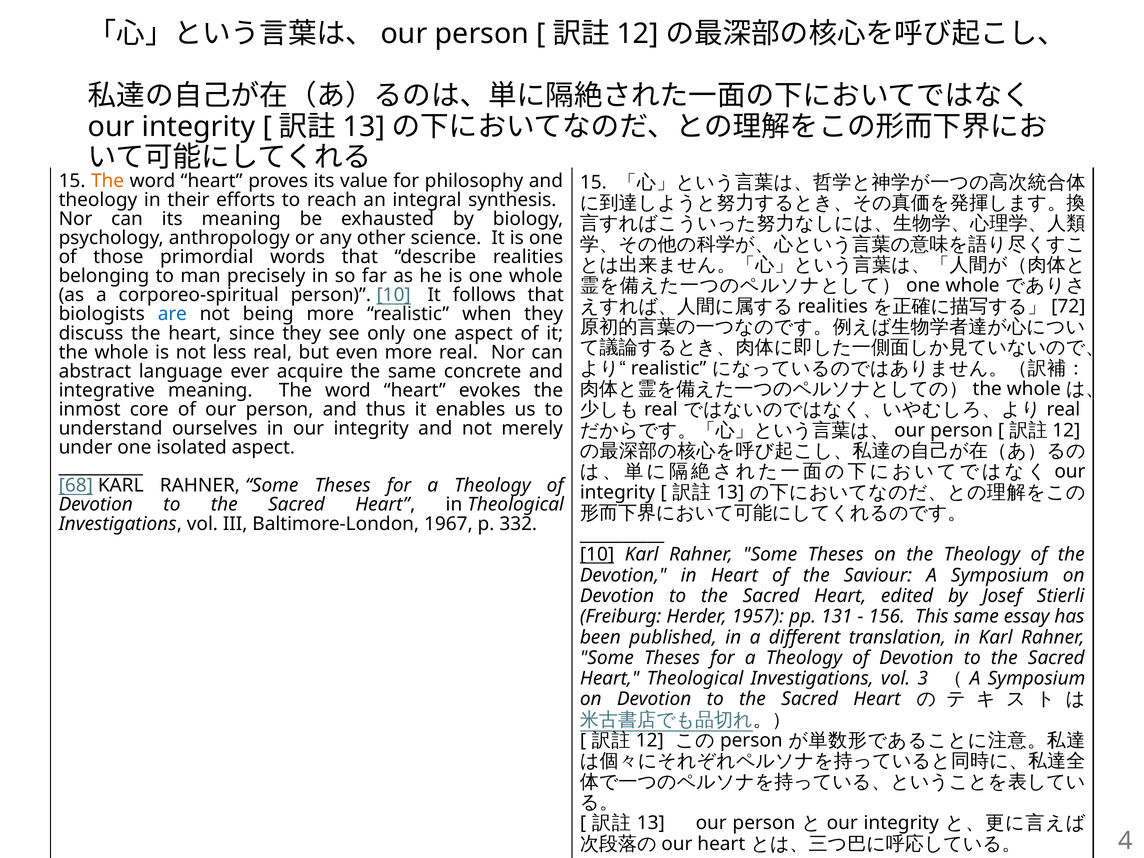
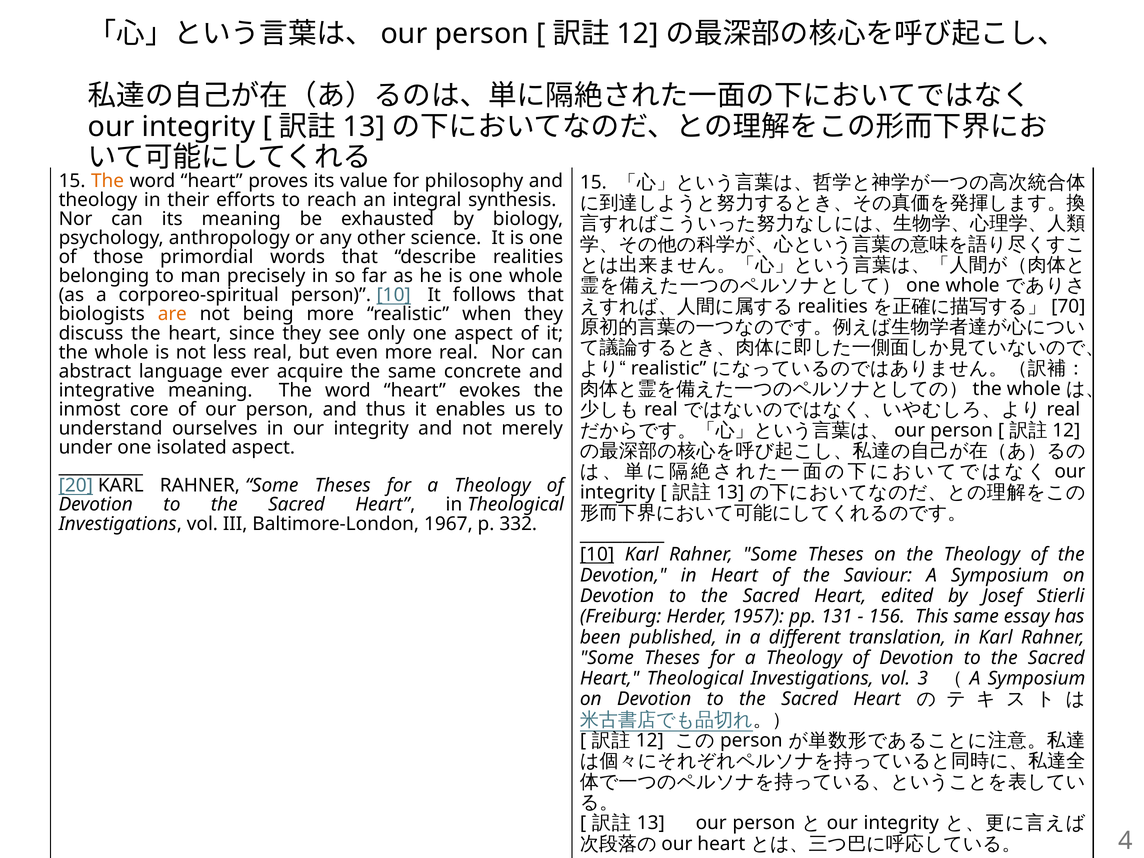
72: 72 -> 70
are colour: blue -> orange
68: 68 -> 20
